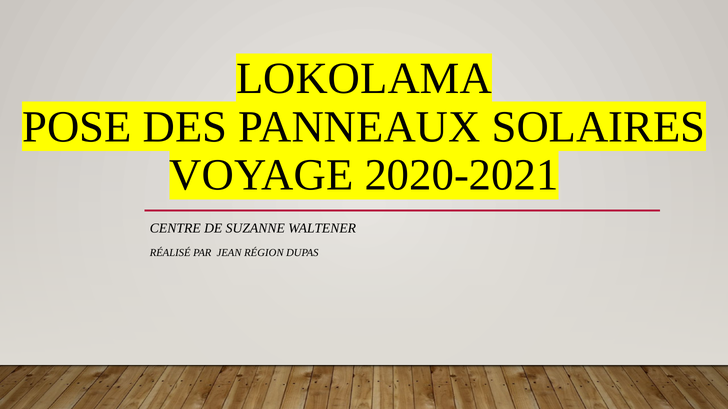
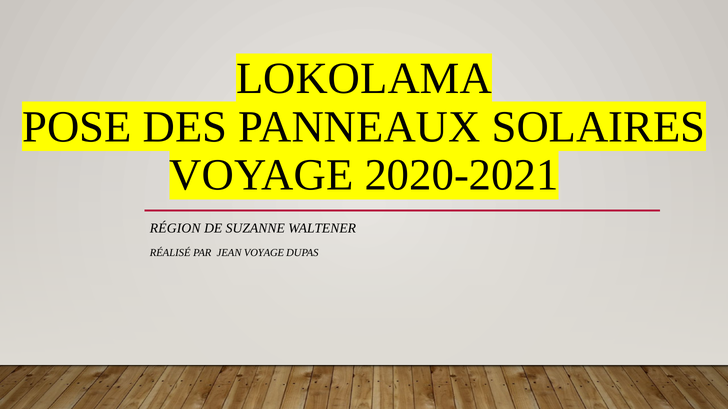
CENTRE: CENTRE -> RÉGION
JEAN RÉGION: RÉGION -> VOYAGE
